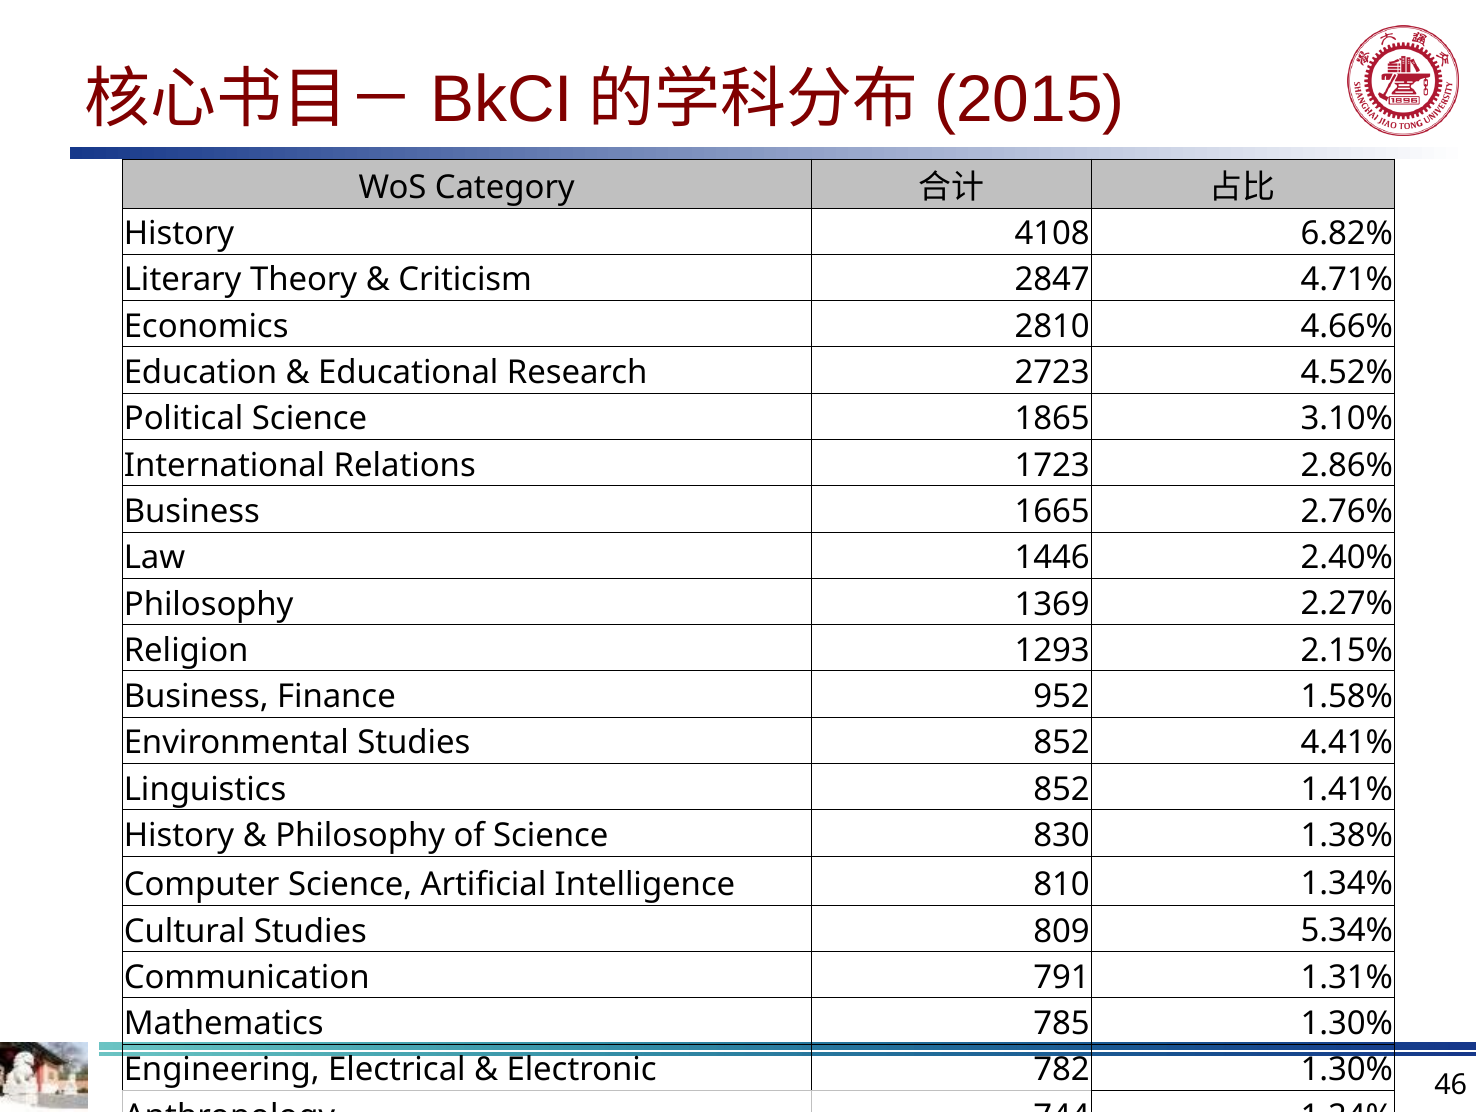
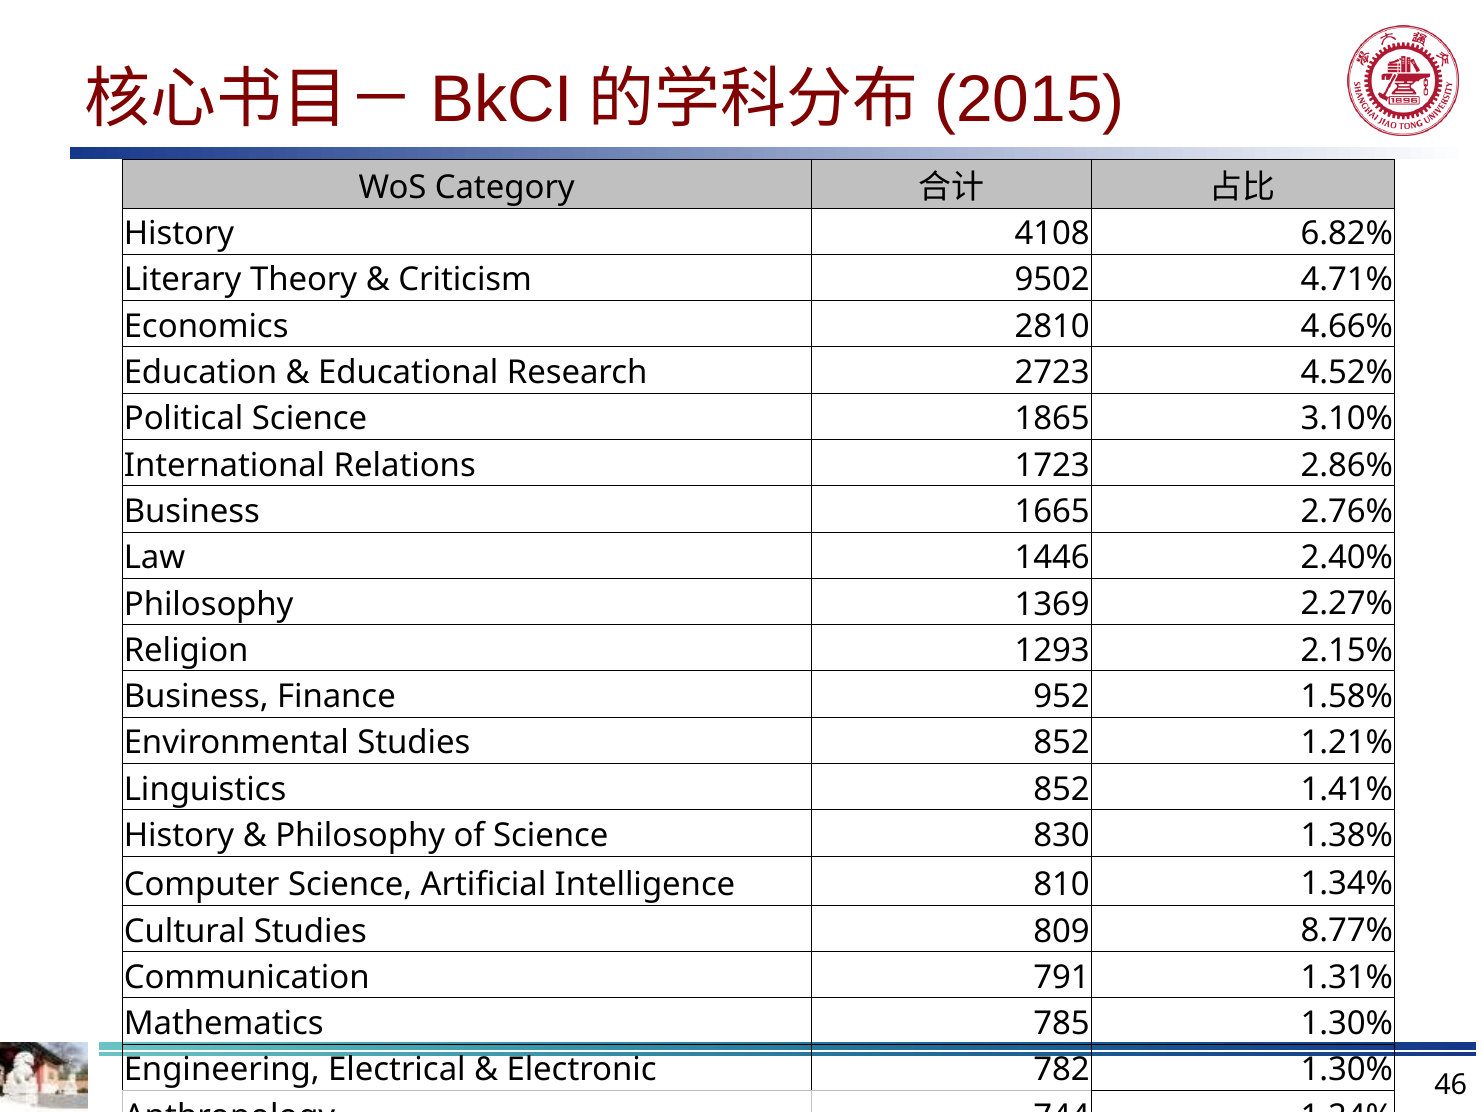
2847: 2847 -> 9502
4.41%: 4.41% -> 1.21%
5.34%: 5.34% -> 8.77%
